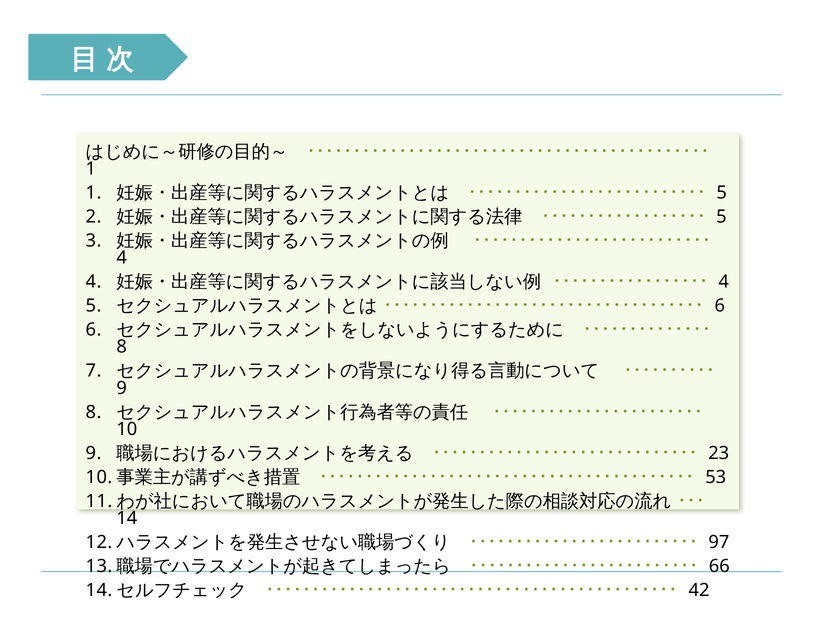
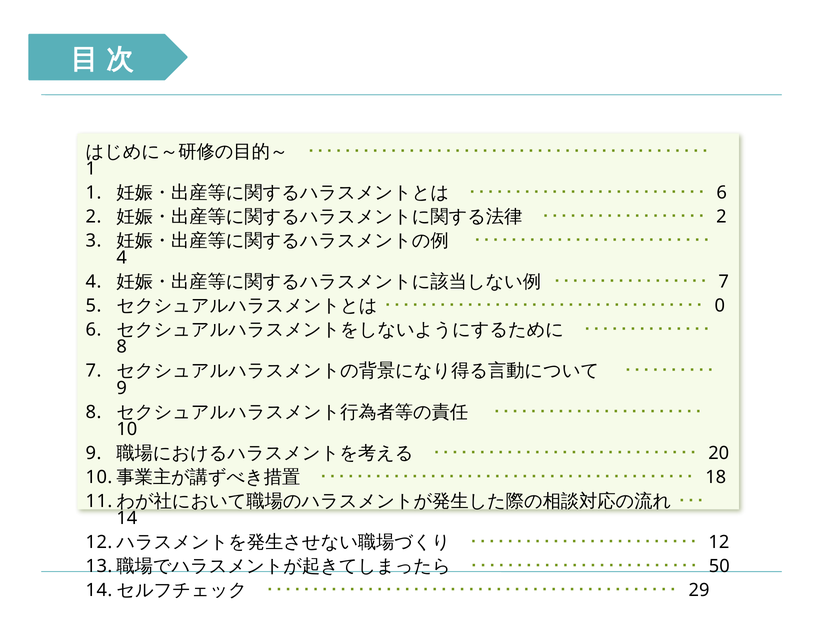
5 at (722, 193): 5 -> 6
5 at (721, 217): 5 -> 2
4 at (724, 282): 4 -> 7
6 at (720, 306): 6 -> 0
23: 23 -> 20
53: 53 -> 18
97: 97 -> 12
66: 66 -> 50
42: 42 -> 29
